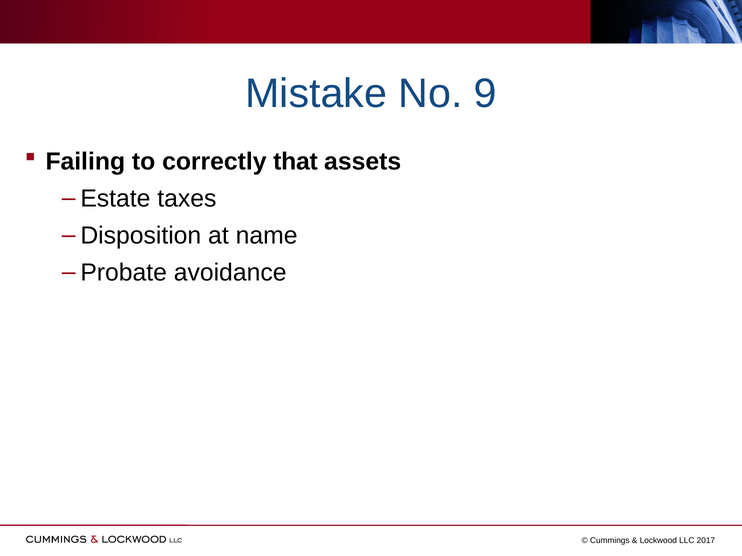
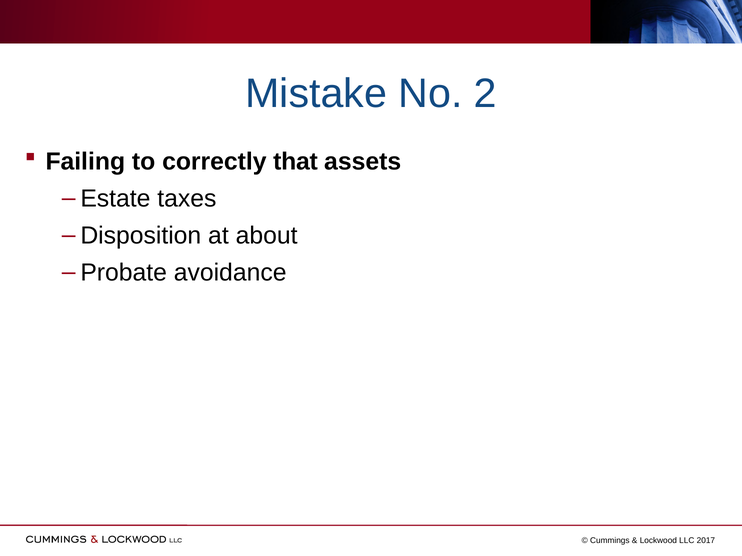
9: 9 -> 2
name: name -> about
